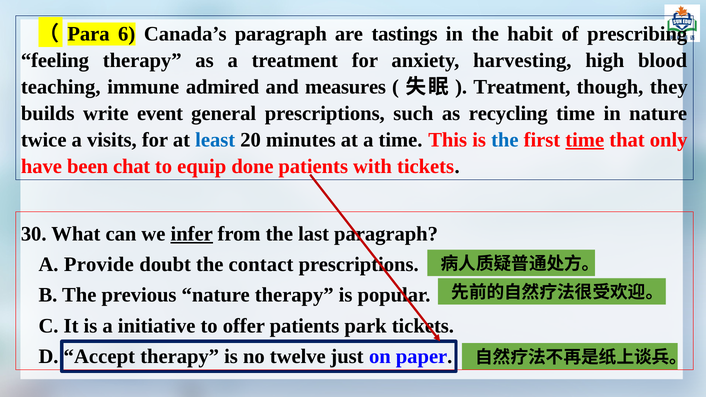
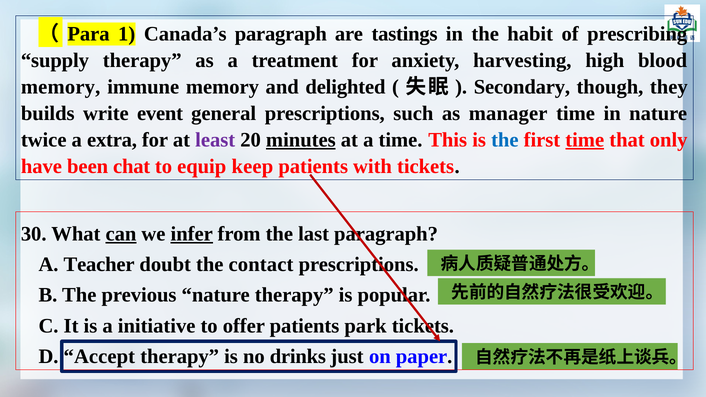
6: 6 -> 1
feeling: feeling -> supply
teaching at (61, 87): teaching -> memory
immune admired: admired -> memory
measures: measures -> delighted
Treatment at (522, 87): Treatment -> Secondary
recycling: recycling -> manager
visits: visits -> extra
least colour: blue -> purple
minutes underline: none -> present
done: done -> keep
can underline: none -> present
Provide: Provide -> Teacher
twelve: twelve -> drinks
